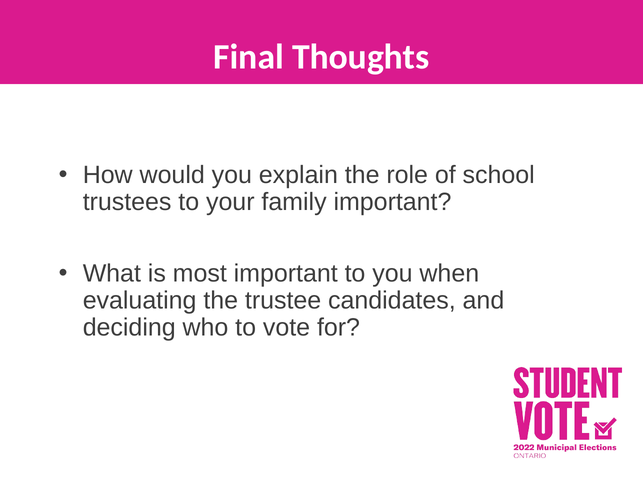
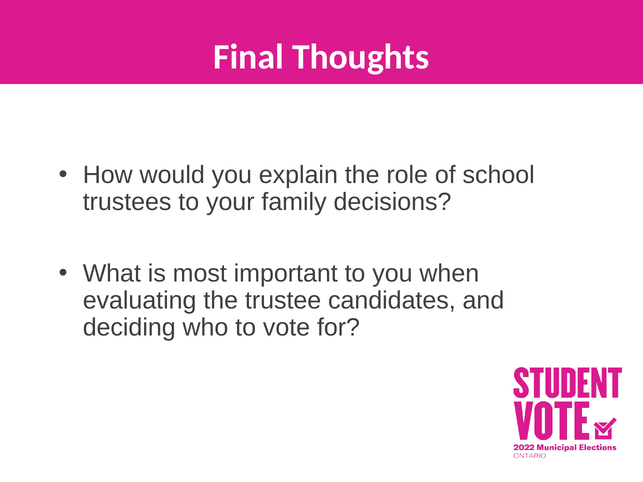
family important: important -> decisions
